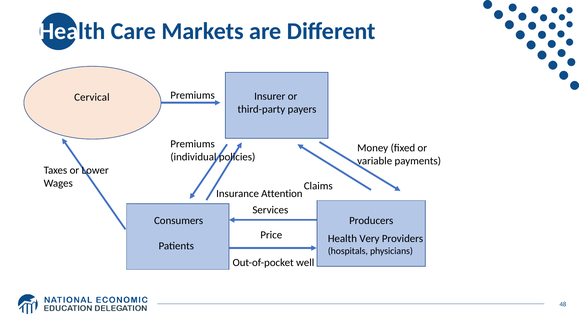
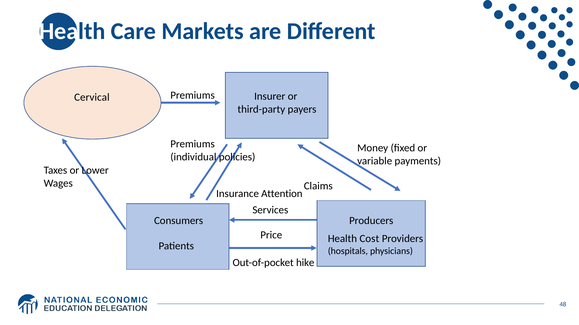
Very: Very -> Cost
well: well -> hike
